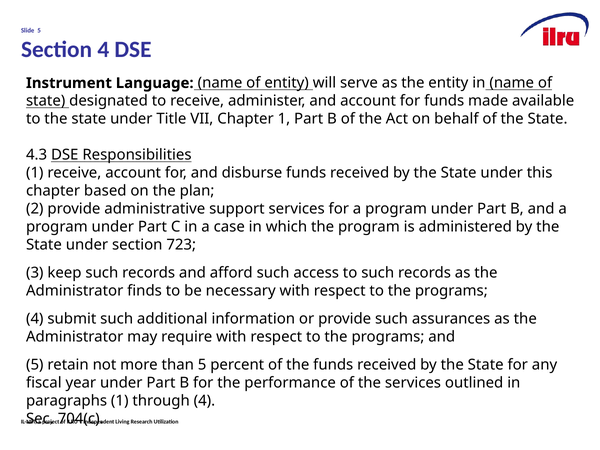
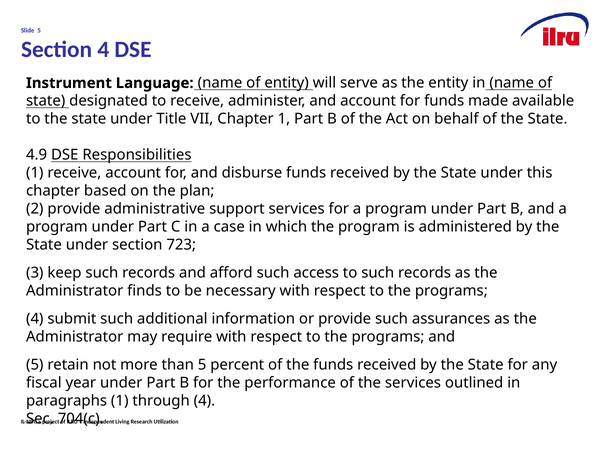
4.3: 4.3 -> 4.9
